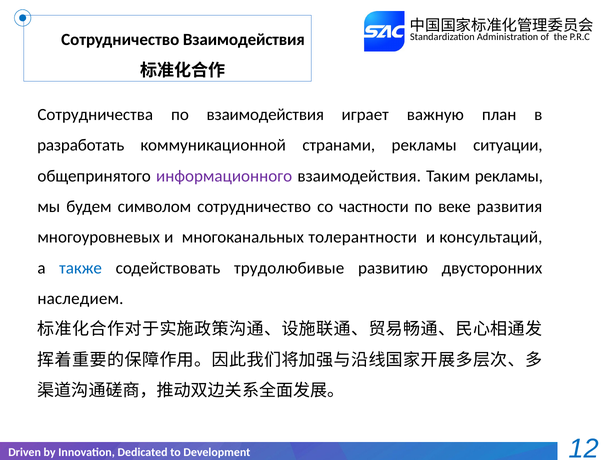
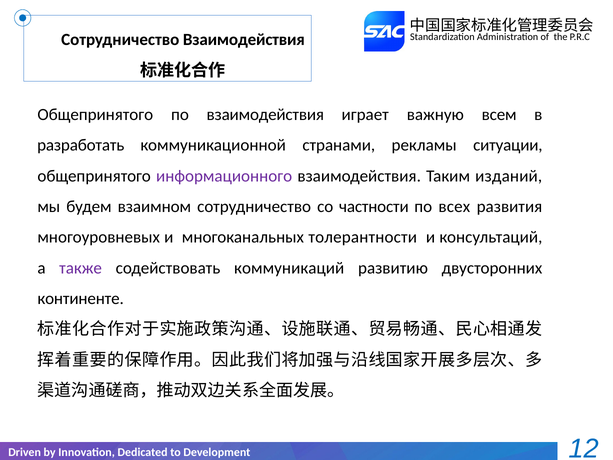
Сотрудничества at (95, 114): Сотрудничества -> Общепринятого
план: план -> всем
Таким рекламы: рекламы -> изданий
символом: символом -> взаимном
веке: веке -> всех
также colour: blue -> purple
трудолюбивые: трудолюбивые -> коммуникаций
наследием: наследием -> континенте
